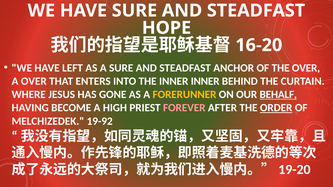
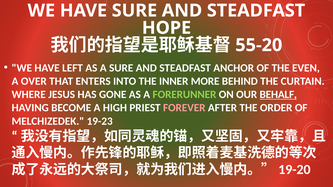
16-20: 16-20 -> 55-20
THE OVER: OVER -> EVEN
INNER INNER: INNER -> MORE
FORERUNNER colour: yellow -> light green
ORDER underline: present -> none
19-92: 19-92 -> 19-23
